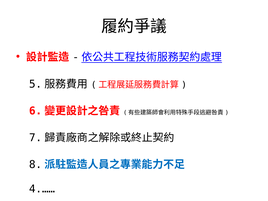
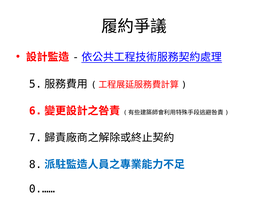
4.……: 4.…… -> 0.……
